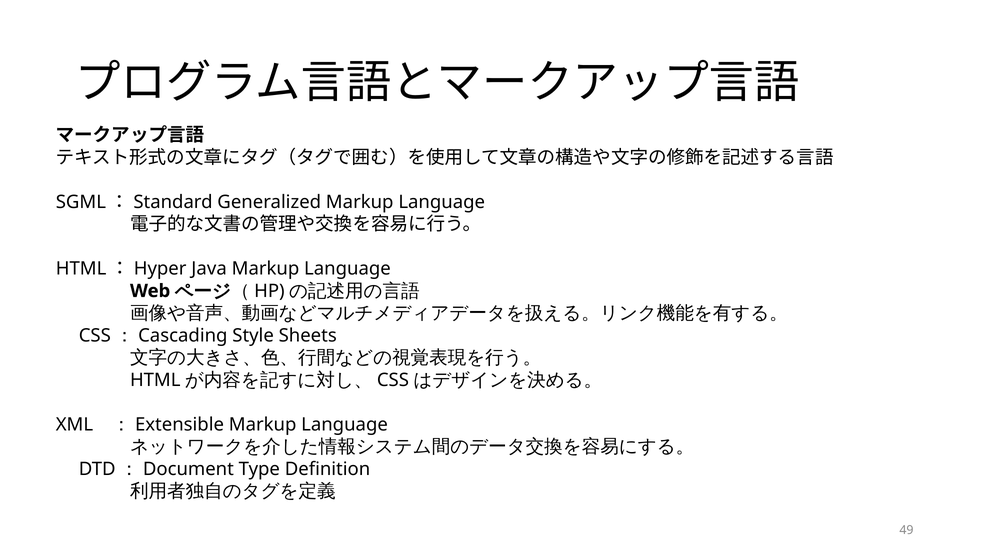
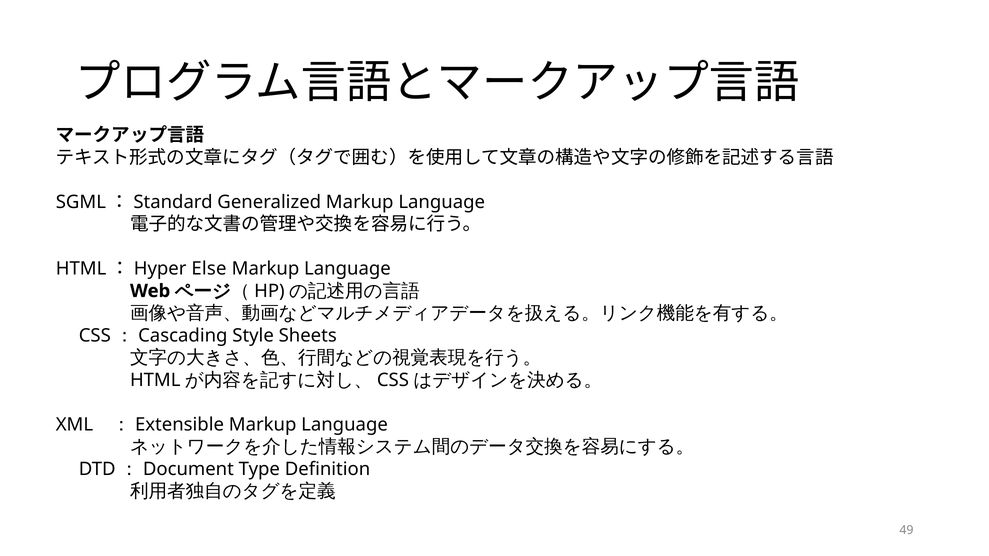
Java: Java -> Else
